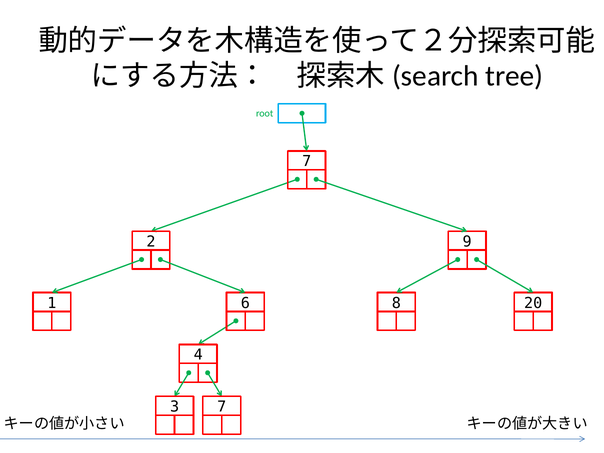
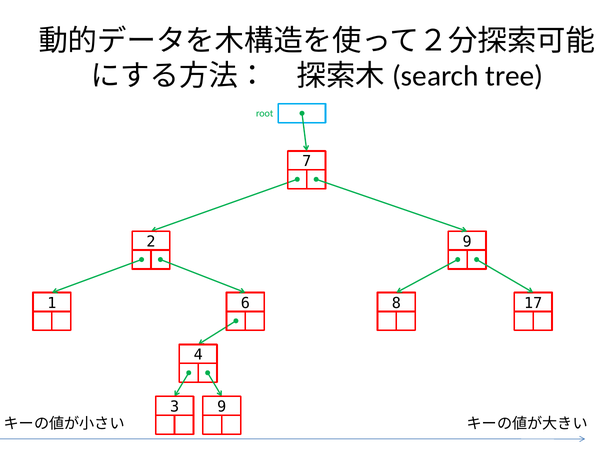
20: 20 -> 17
3 7: 7 -> 9
